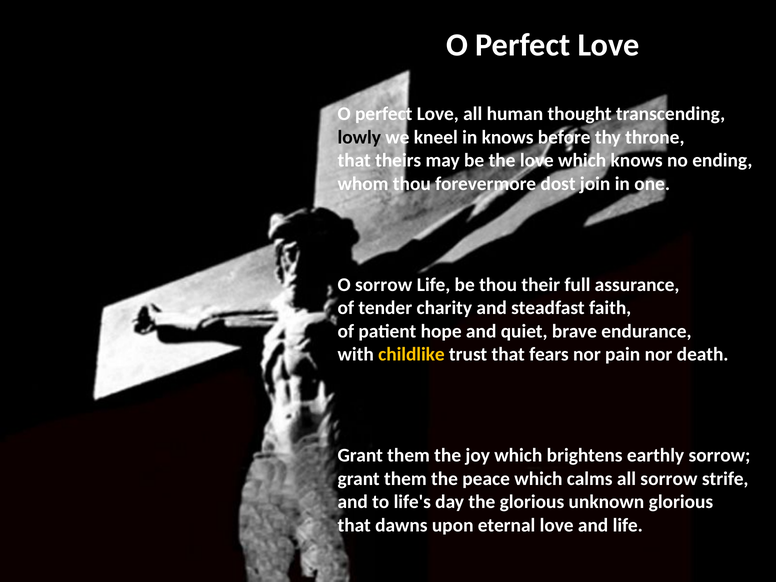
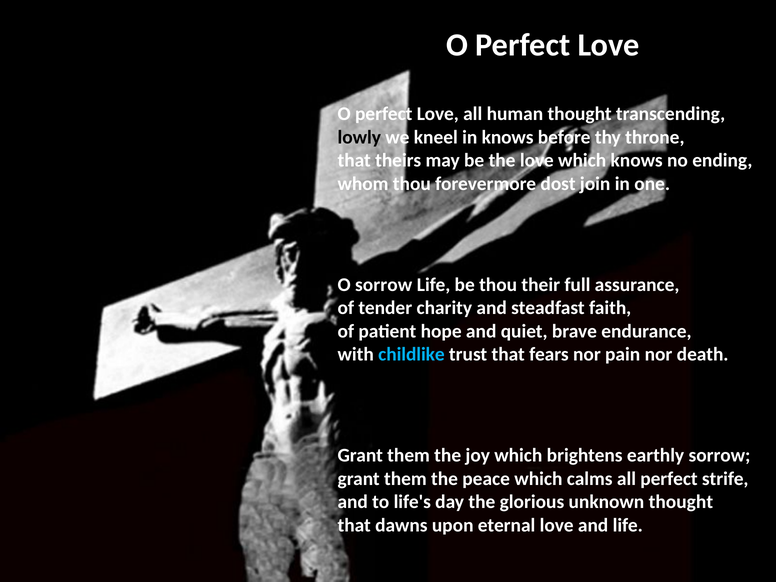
childlike colour: yellow -> light blue
all sorrow: sorrow -> perfect
unknown glorious: glorious -> thought
